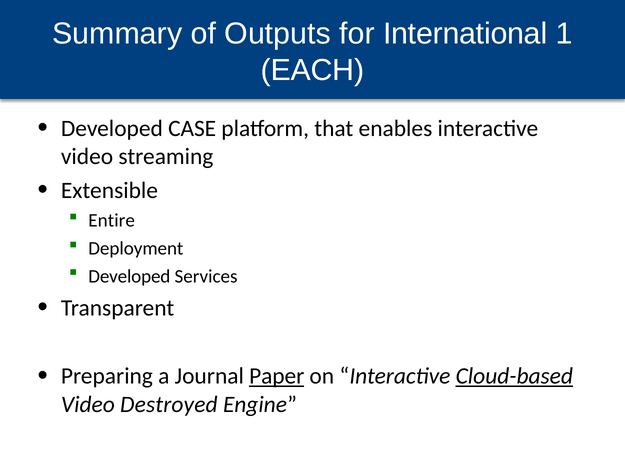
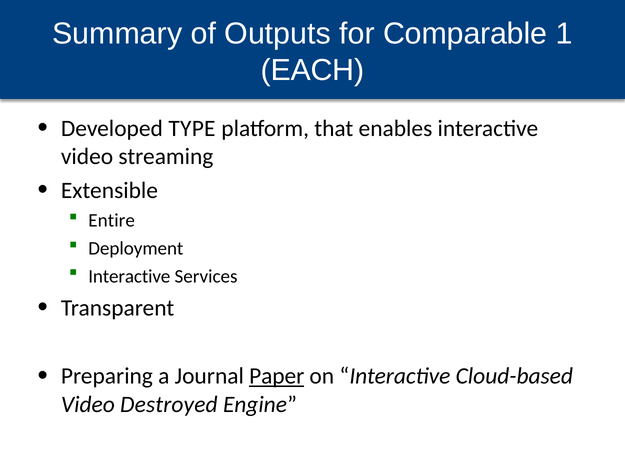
International: International -> Comparable
CASE: CASE -> TYPE
Developed at (129, 276): Developed -> Interactive
Cloud-based underline: present -> none
